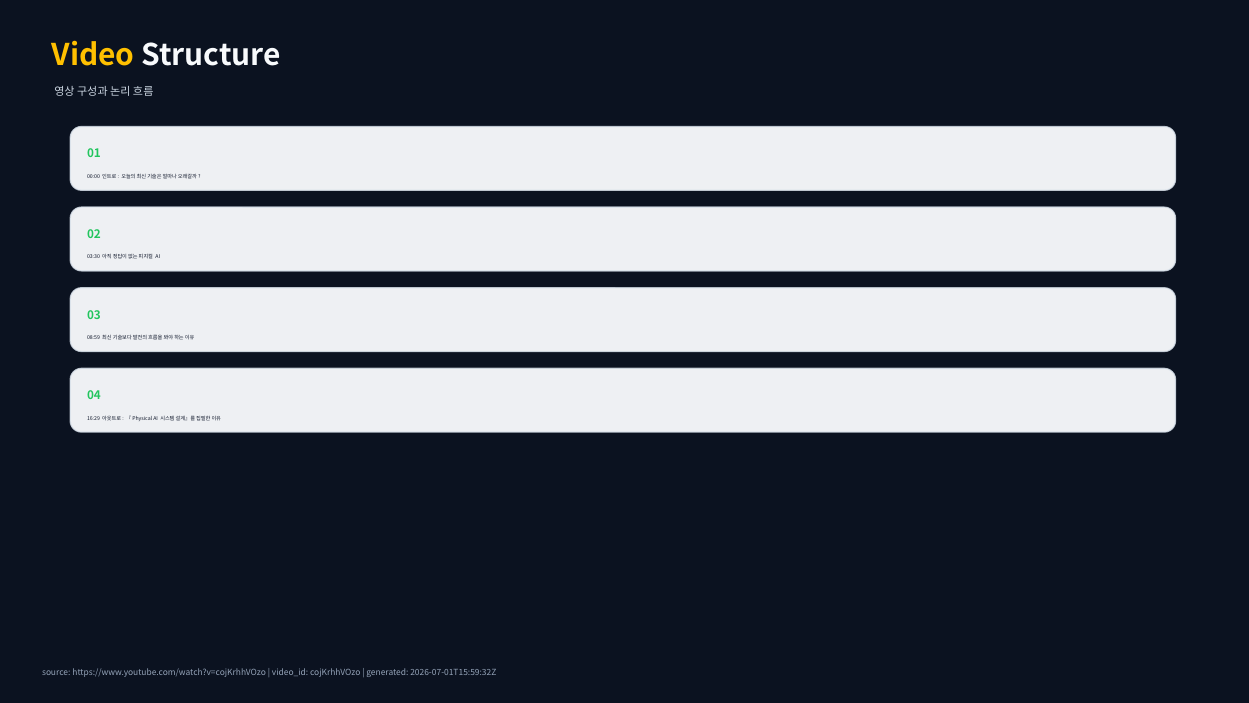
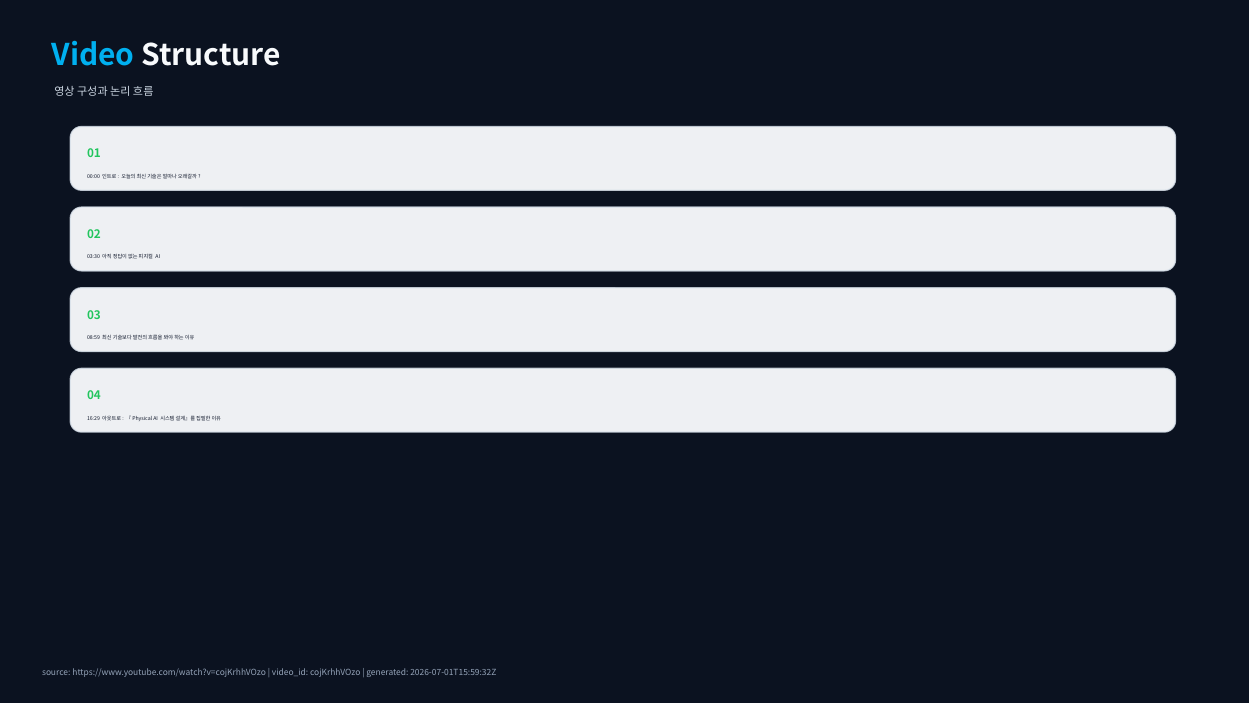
Video colour: yellow -> light blue
